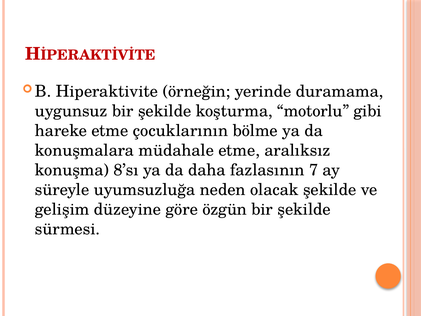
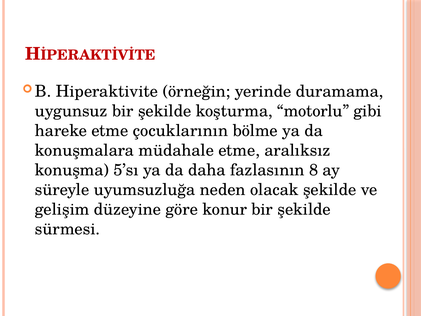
8’sı: 8’sı -> 5’sı
7: 7 -> 8
özgün: özgün -> konur
